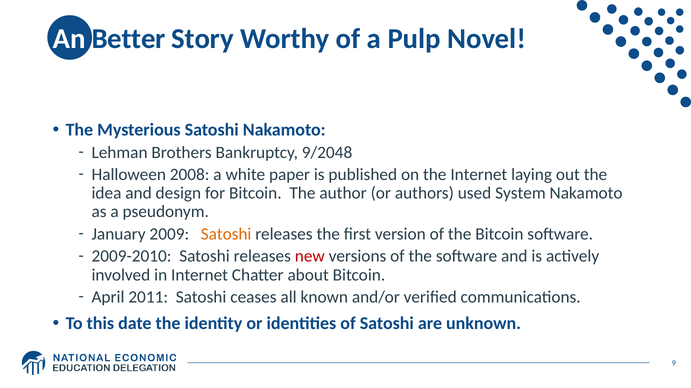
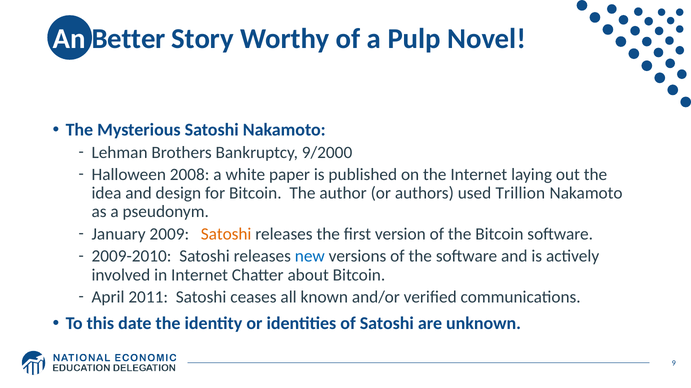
9/2048: 9/2048 -> 9/2000
System: System -> Trillion
new colour: red -> blue
